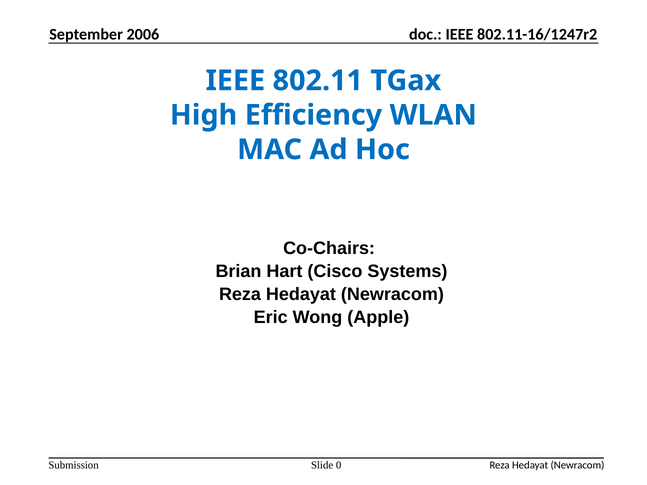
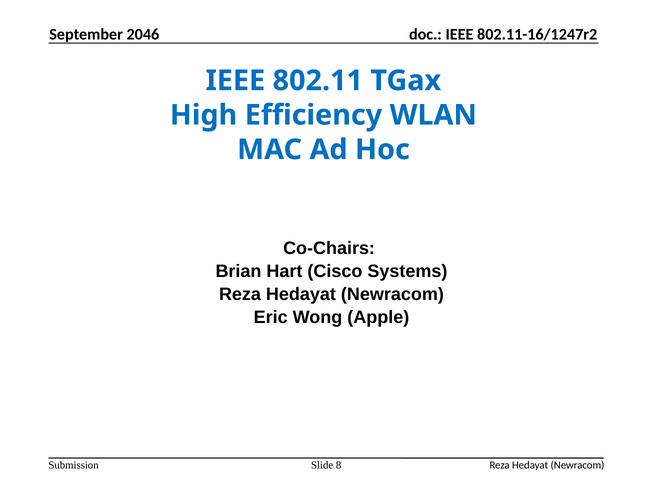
2006: 2006 -> 2046
0: 0 -> 8
